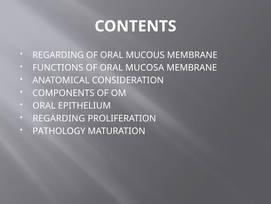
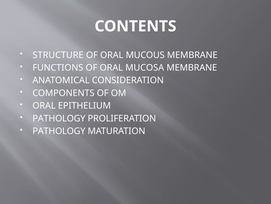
REGARDING at (58, 55): REGARDING -> STRUCTURE
REGARDING at (59, 118): REGARDING -> PATHOLOGY
